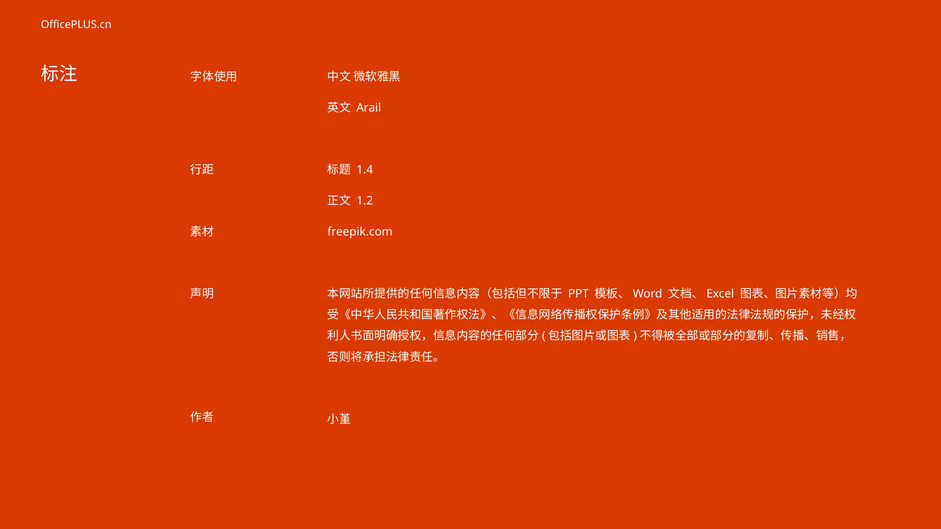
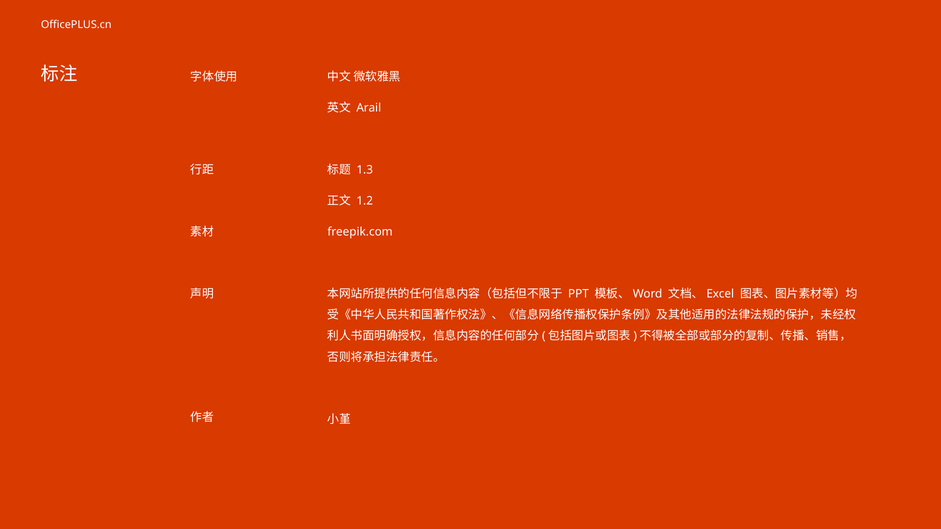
1.4: 1.4 -> 1.3
